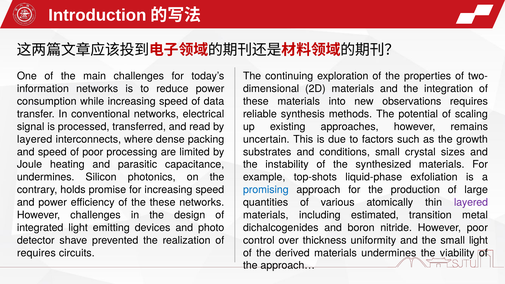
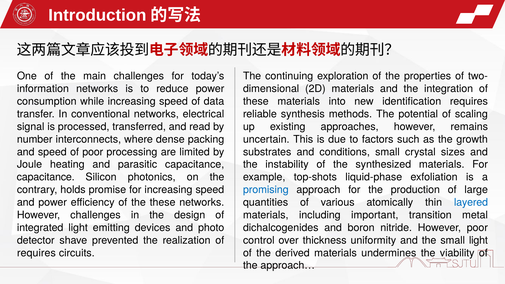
observations: observations -> identification
layered at (35, 139): layered -> number
undermines at (46, 177): undermines -> capacitance
layered at (471, 202) colour: purple -> blue
estimated: estimated -> important
